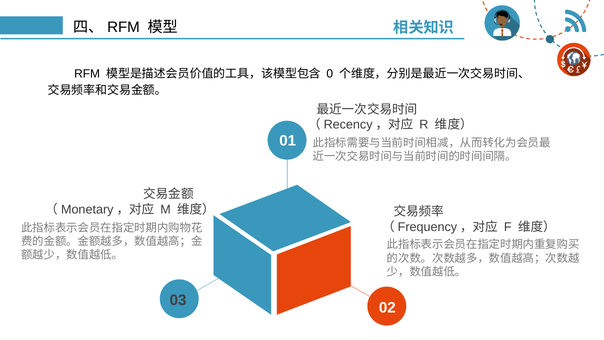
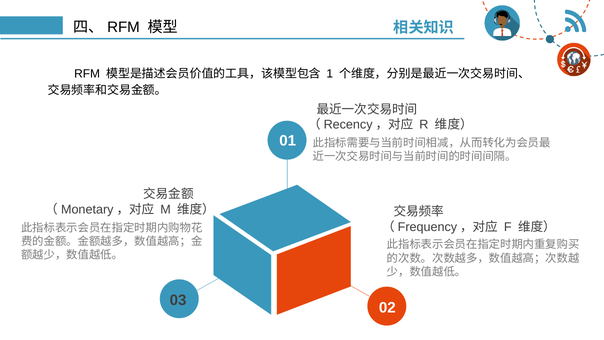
0: 0 -> 1
